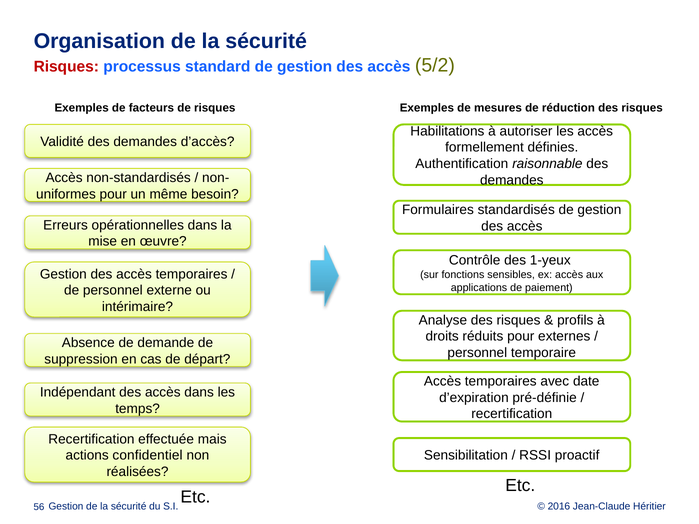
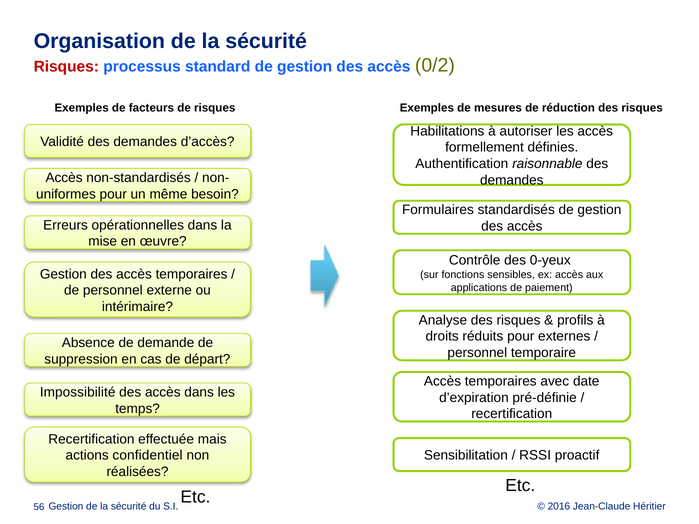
5/2: 5/2 -> 0/2
1-yeux: 1-yeux -> 0-yeux
Indépendant: Indépendant -> Impossibilité
